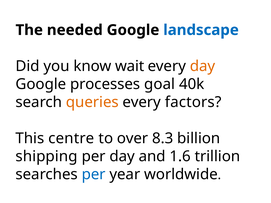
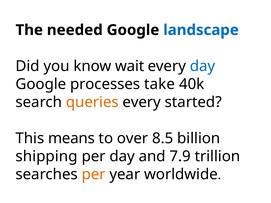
day at (203, 66) colour: orange -> blue
goal: goal -> take
factors: factors -> started
centre: centre -> means
8.3: 8.3 -> 8.5
1.6: 1.6 -> 7.9
per at (94, 175) colour: blue -> orange
